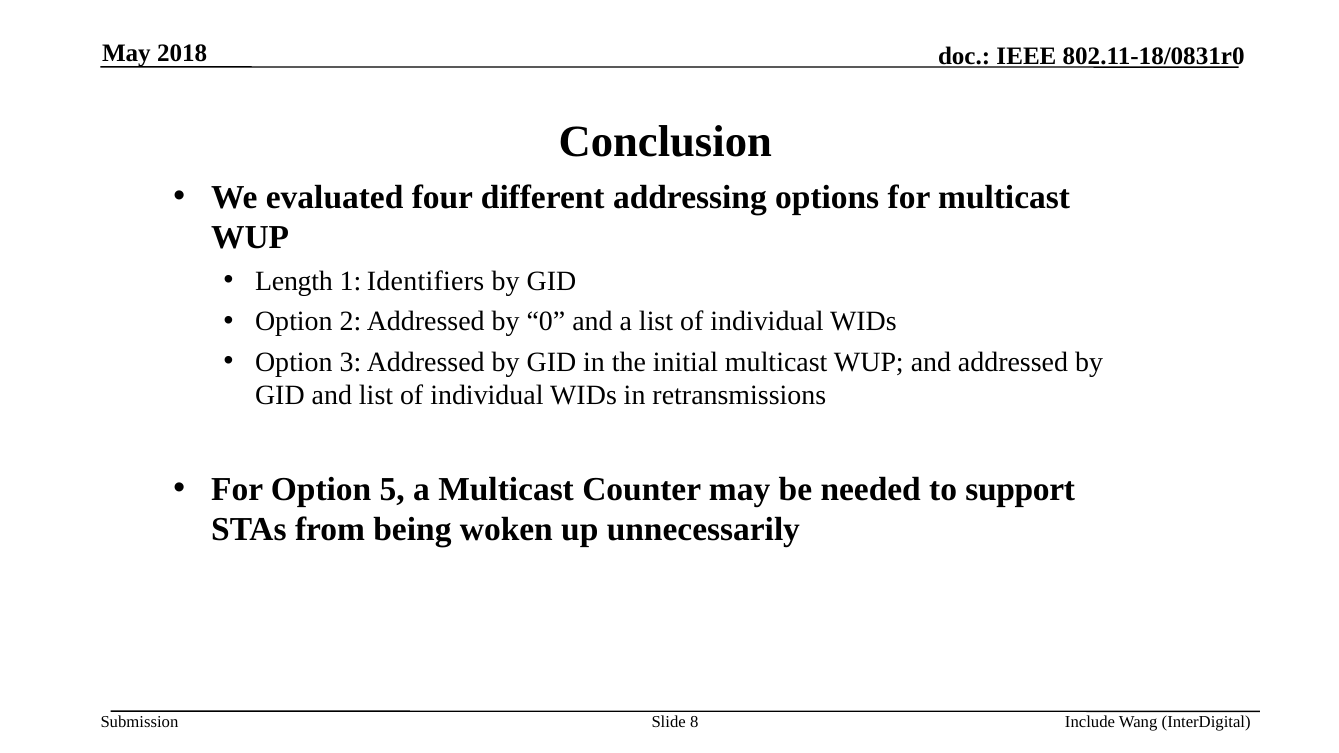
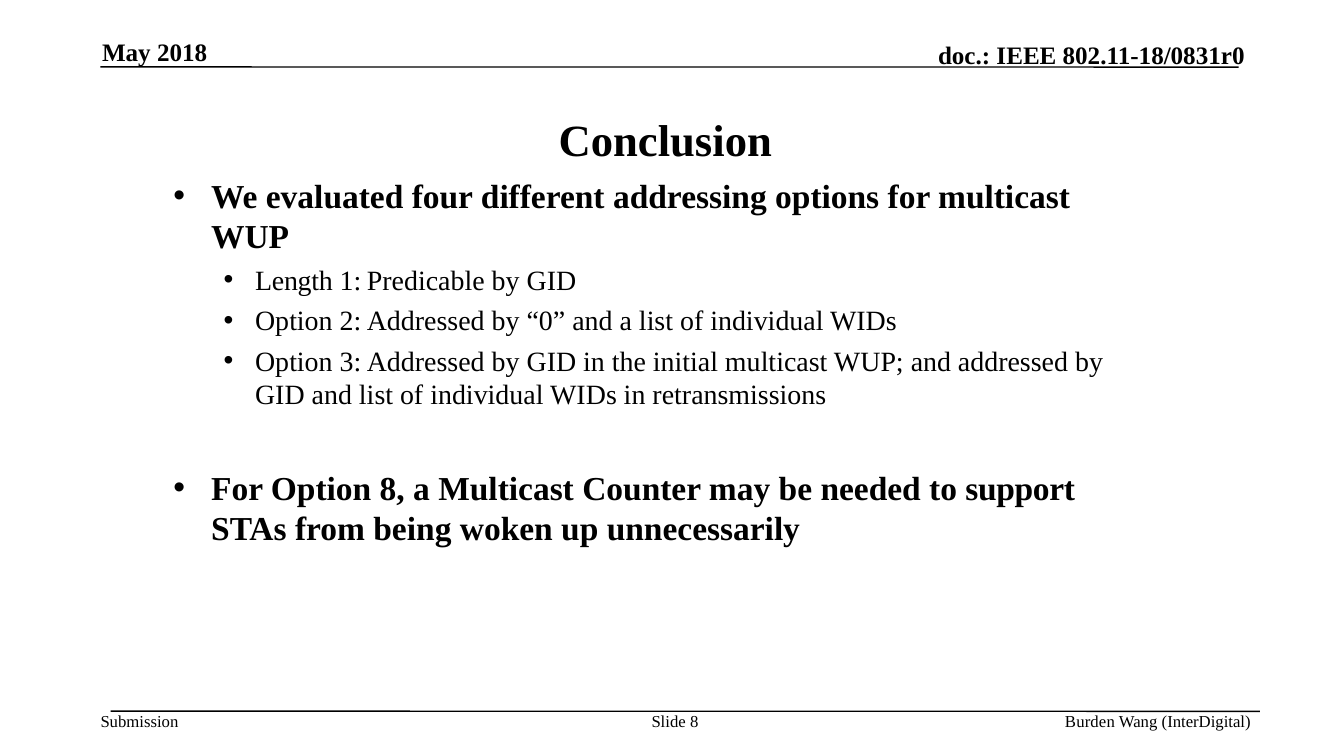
Identifiers: Identifiers -> Predicable
Option 5: 5 -> 8
Include: Include -> Burden
